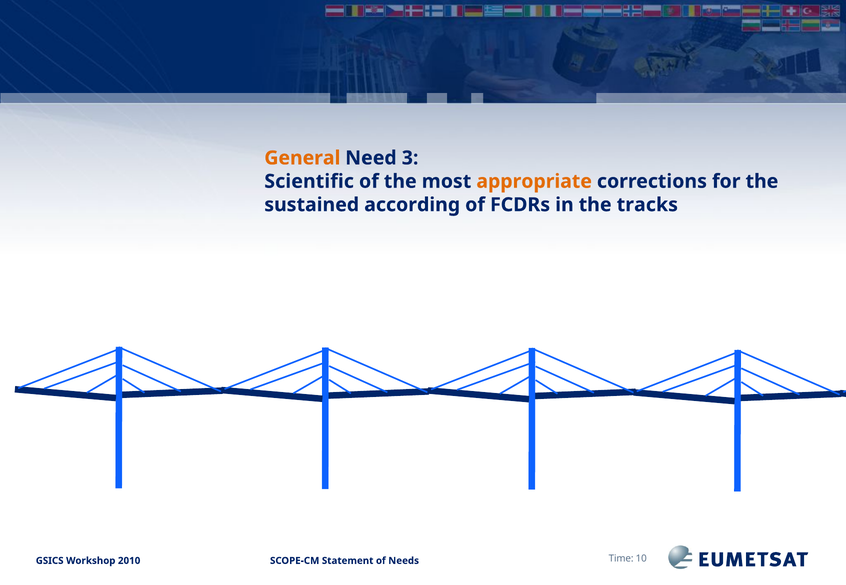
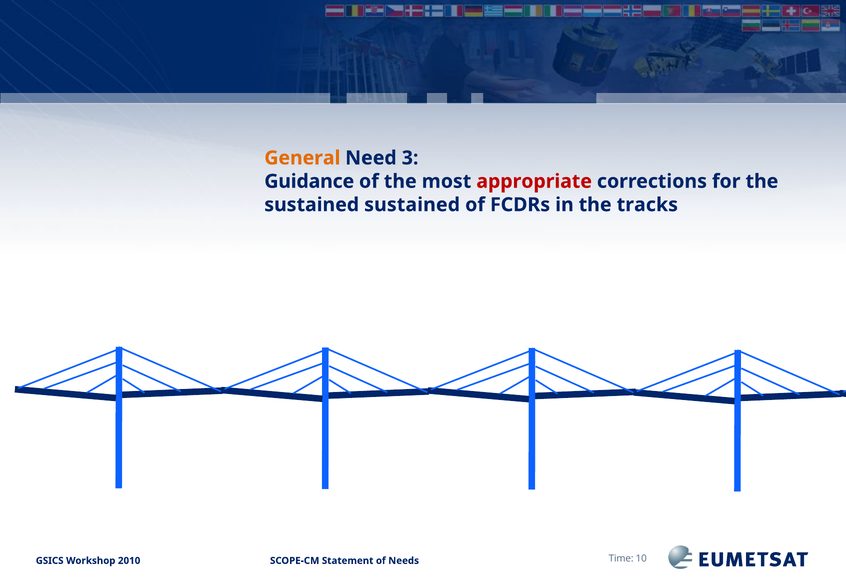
Scientific: Scientific -> Guidance
appropriate colour: orange -> red
sustained according: according -> sustained
